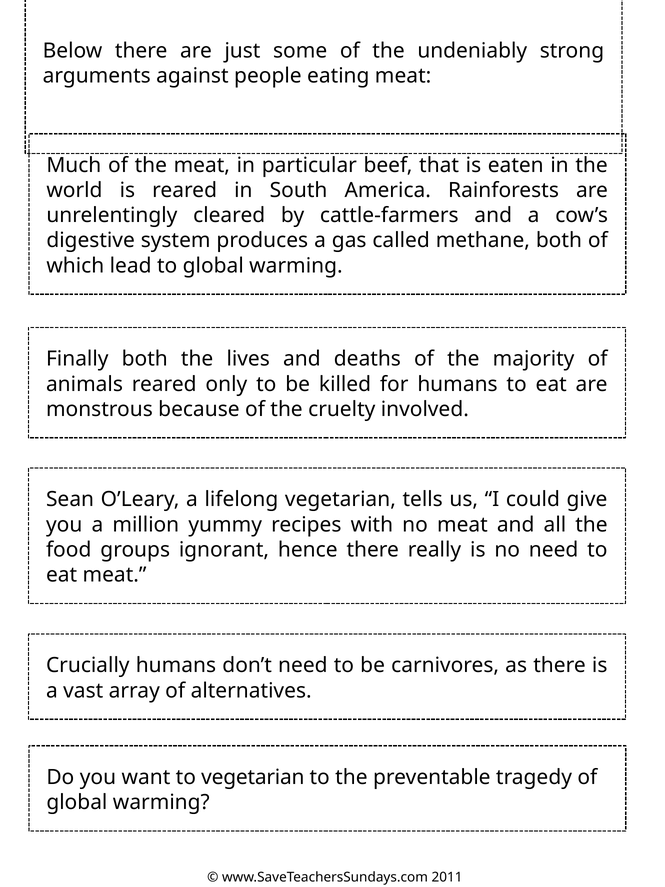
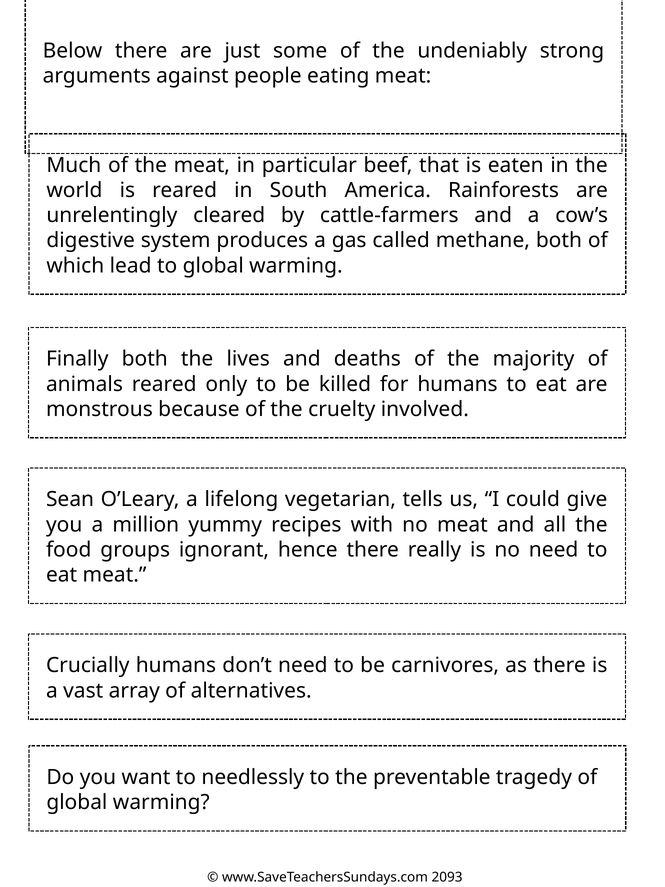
to vegetarian: vegetarian -> needlessly
2011: 2011 -> 2093
